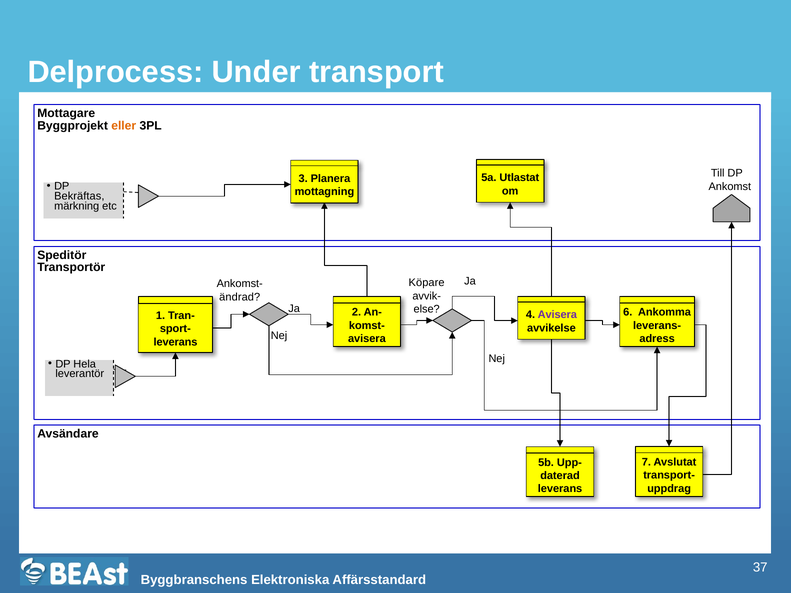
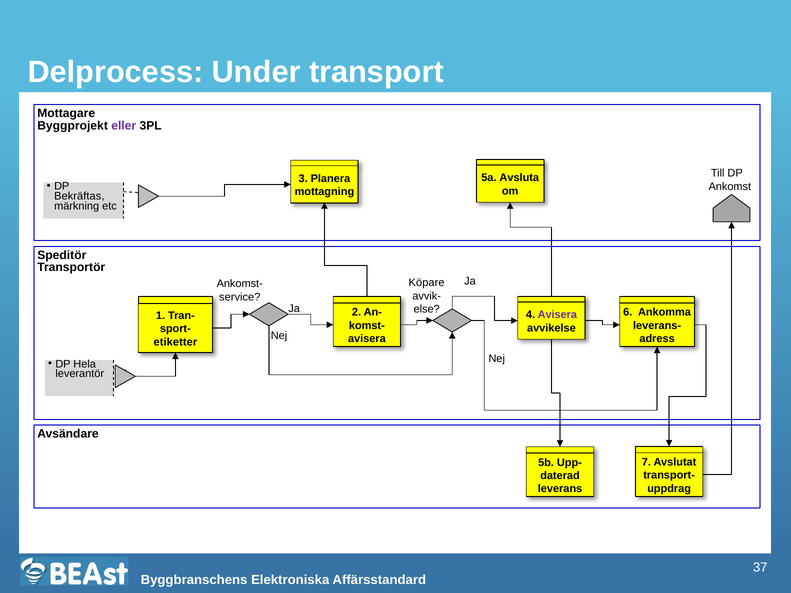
eller colour: orange -> purple
Utlastat: Utlastat -> Avsluta
ändrad: ändrad -> service
leverans at (175, 342): leverans -> etiketter
